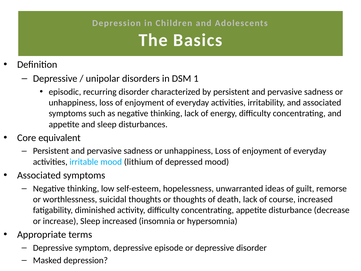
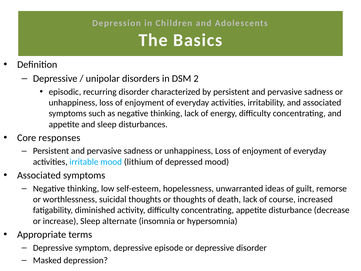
1: 1 -> 2
equivalent: equivalent -> responses
Sleep increased: increased -> alternate
